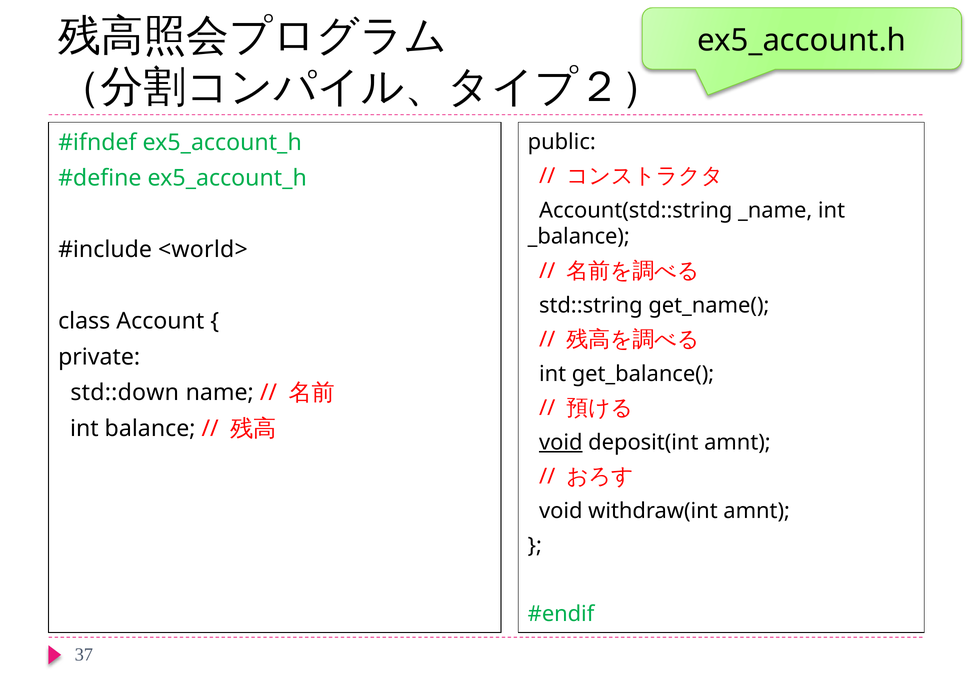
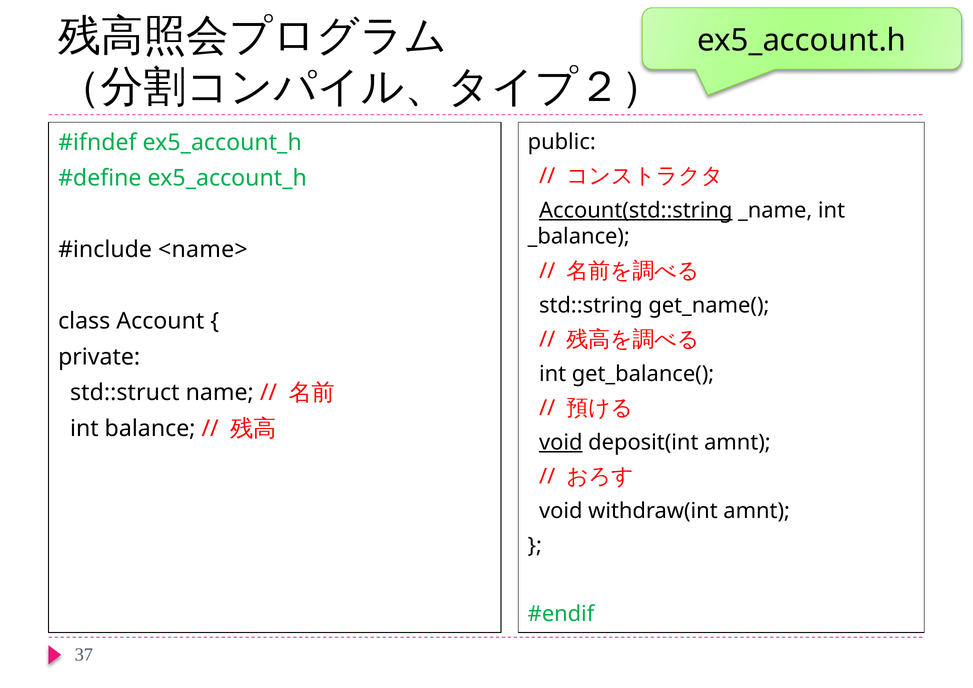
Account(std::string underline: none -> present
<world>: <world> -> <name>
std::down: std::down -> std::struct
